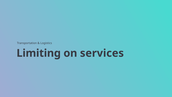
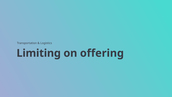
services: services -> offering
